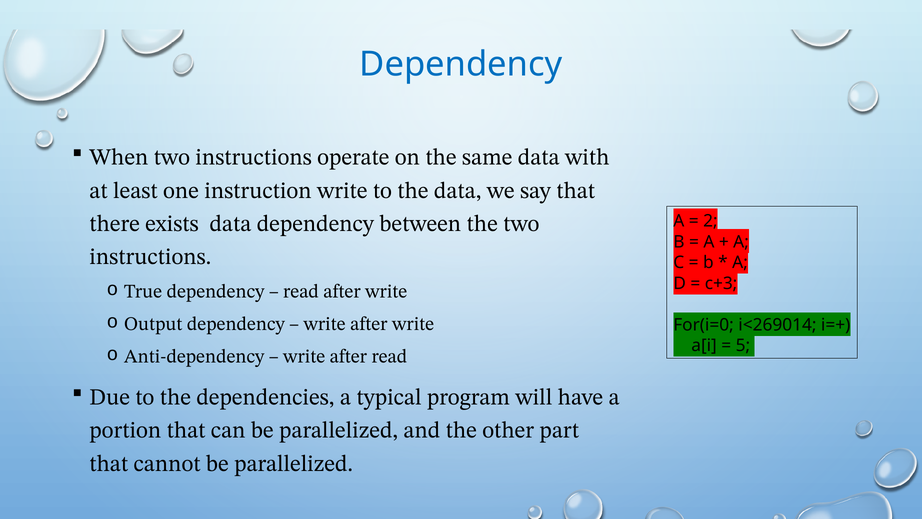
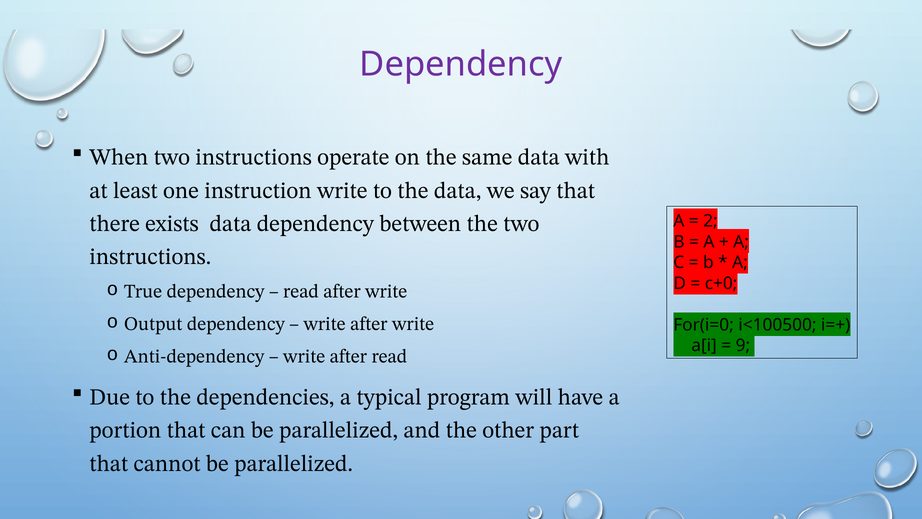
Dependency at (461, 64) colour: blue -> purple
c+3: c+3 -> c+0
i<269014: i<269014 -> i<100500
5: 5 -> 9
